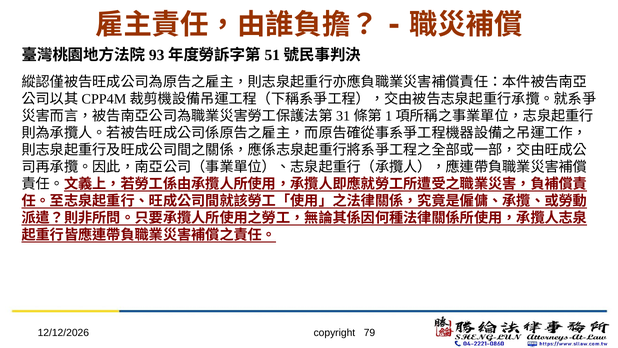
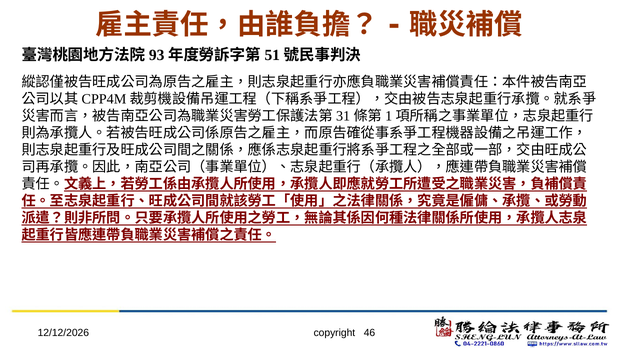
79: 79 -> 46
